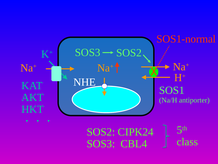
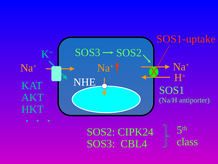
SOS1-normal: SOS1-normal -> SOS1-uptake
